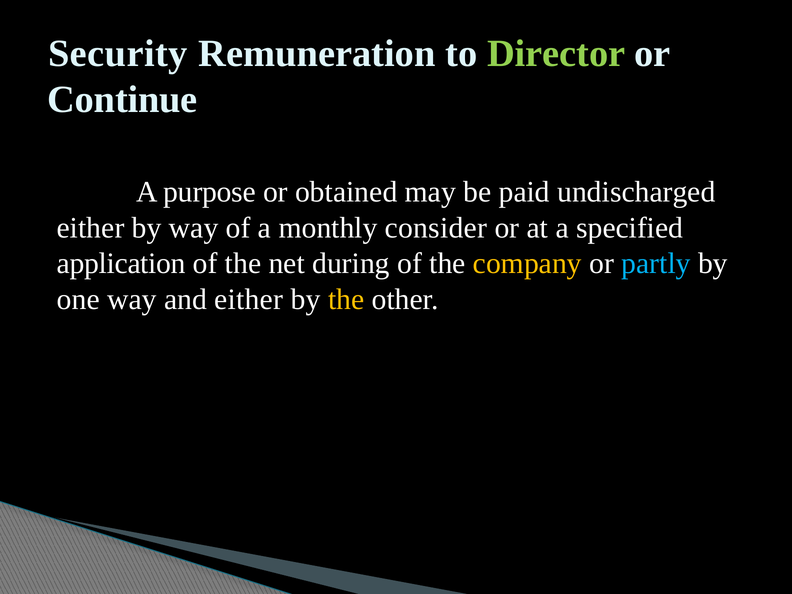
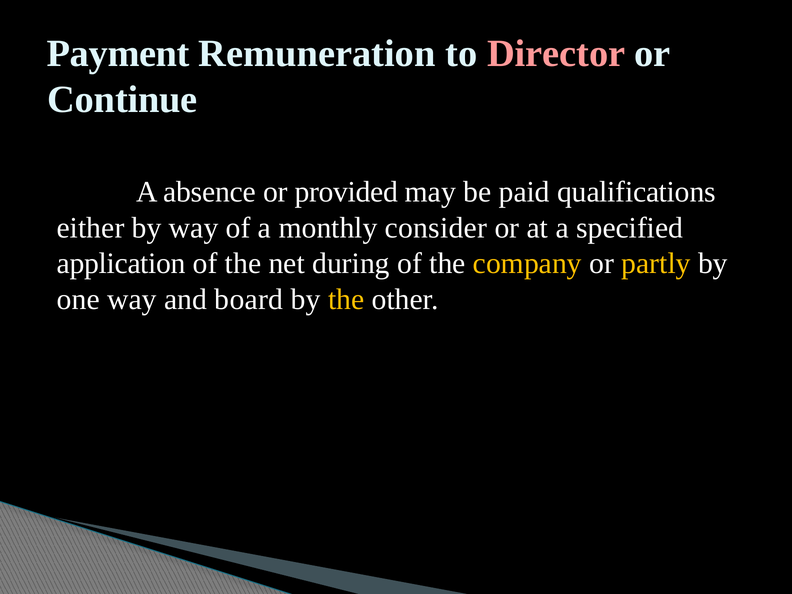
Security: Security -> Payment
Director colour: light green -> pink
purpose: purpose -> absence
obtained: obtained -> provided
undischarged: undischarged -> qualifications
partly colour: light blue -> yellow
and either: either -> board
